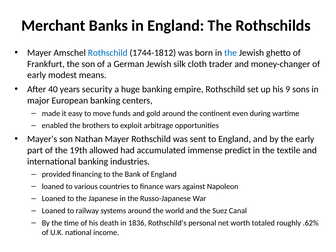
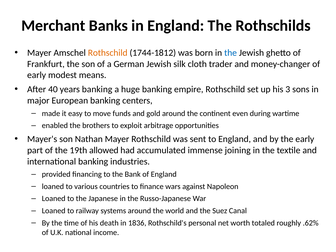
Rothschild at (108, 53) colour: blue -> orange
years security: security -> banking
9: 9 -> 3
predict: predict -> joining
